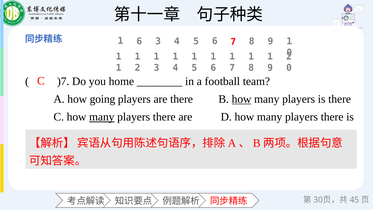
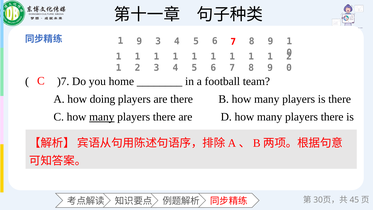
6 at (139, 41): 6 -> 9
going: going -> doing
how at (242, 99) underline: present -> none
